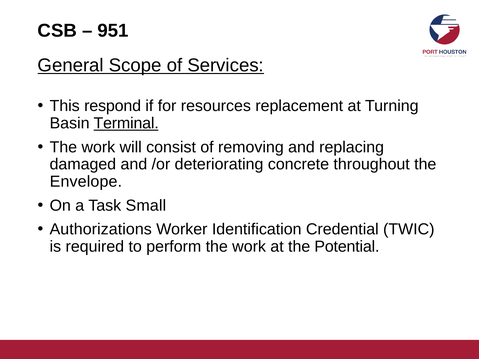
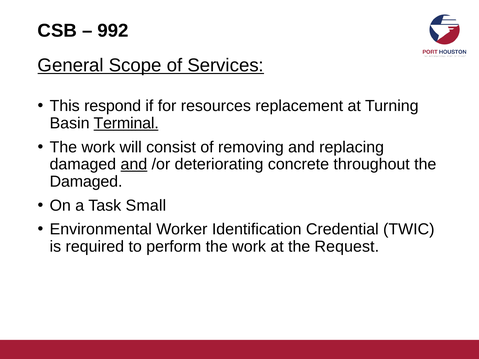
951: 951 -> 992
and at (134, 164) underline: none -> present
Envelope at (86, 182): Envelope -> Damaged
Authorizations: Authorizations -> Environmental
Potential: Potential -> Request
